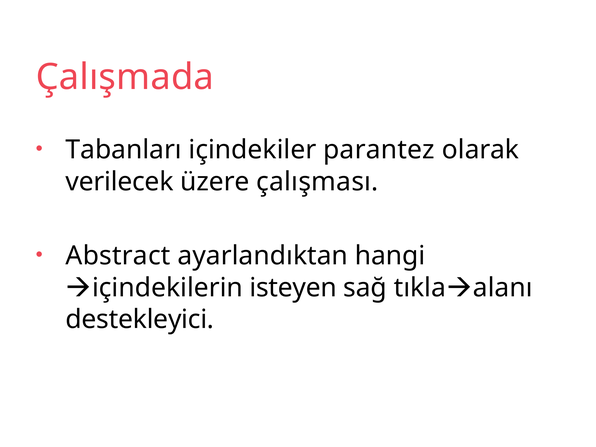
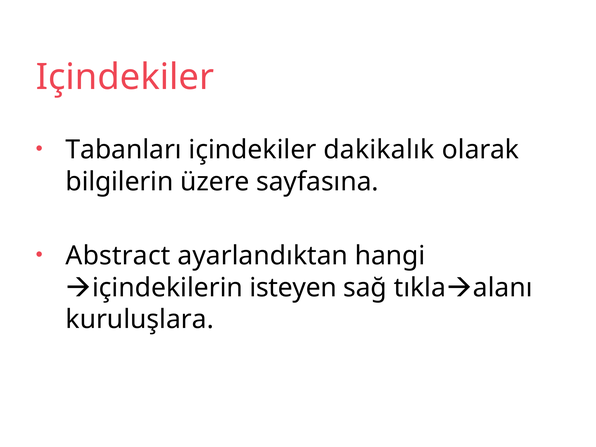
Çalışmada at (125, 77): Çalışmada -> Içindekiler
parantez: parantez -> dakikalık
verilecek: verilecek -> bilgilerin
çalışması: çalışması -> sayfasına
destekleyici: destekleyici -> kuruluşlara
